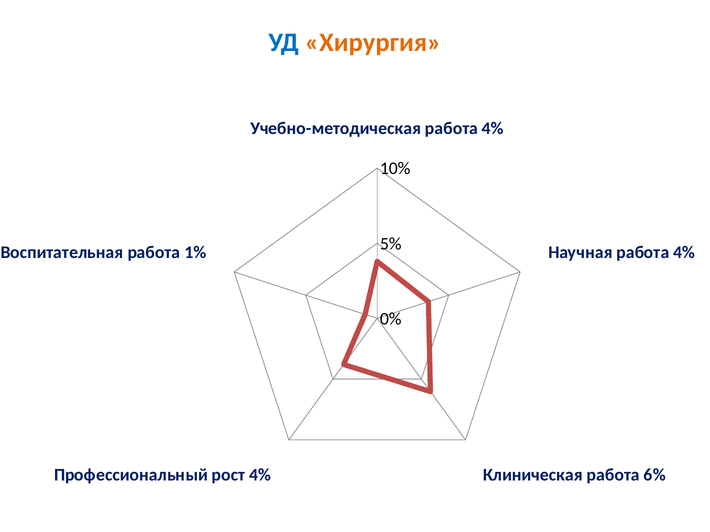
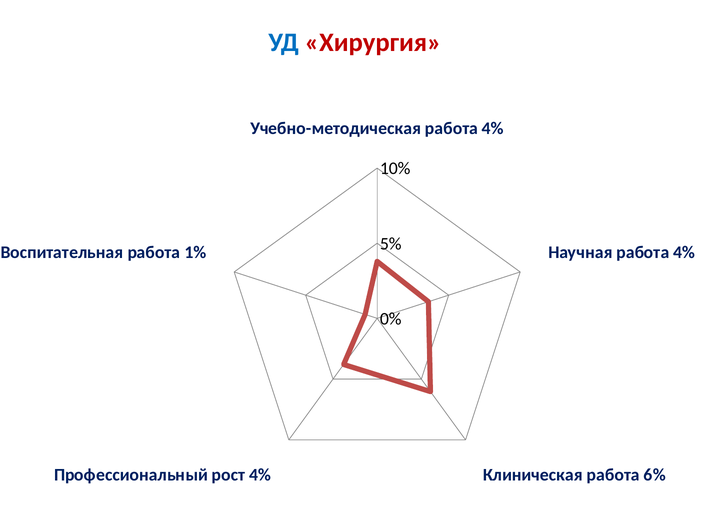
Хирургия colour: orange -> red
